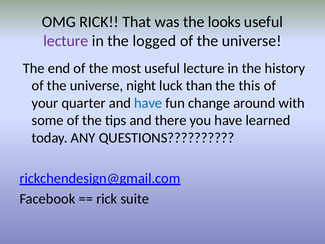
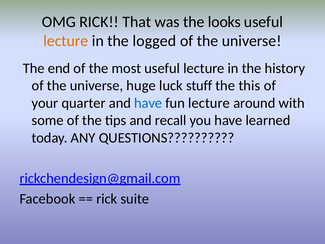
lecture at (66, 41) colour: purple -> orange
night: night -> huge
than: than -> stuff
fun change: change -> lecture
there: there -> recall
